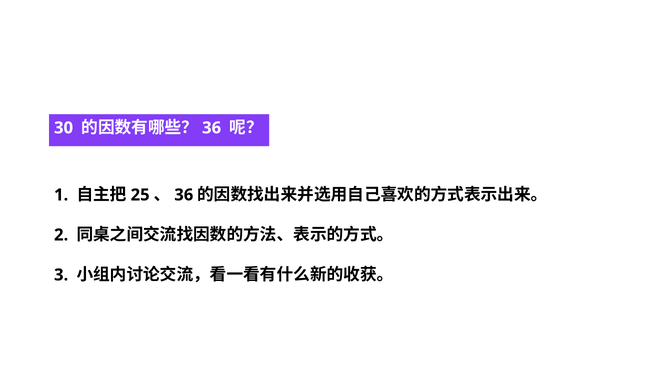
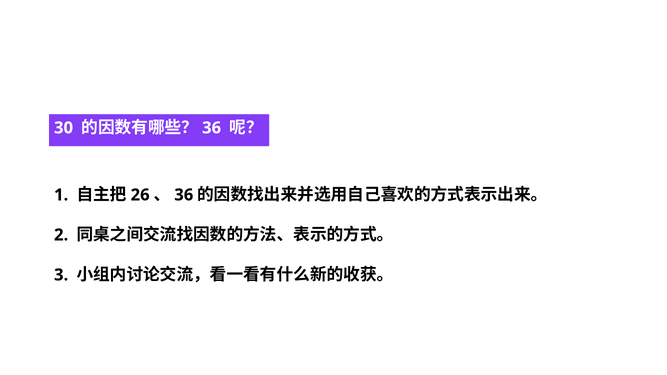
25: 25 -> 26
